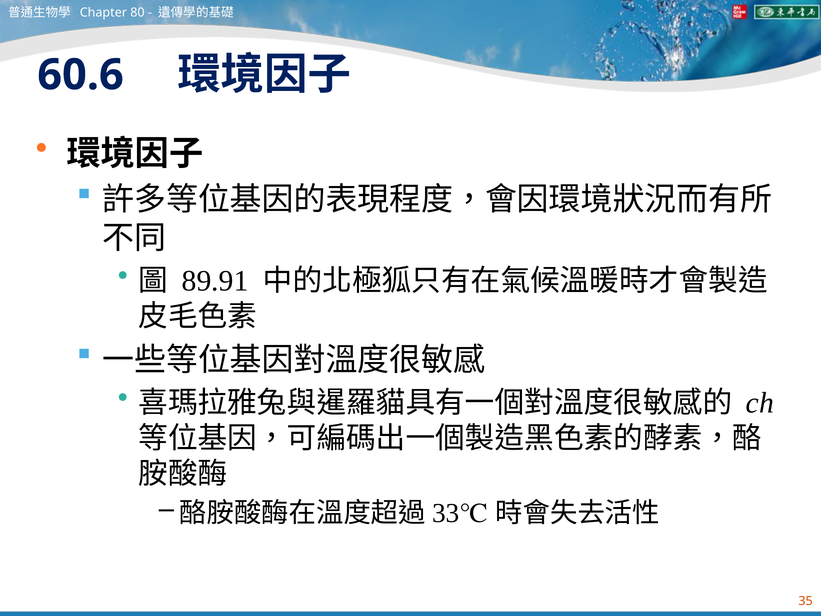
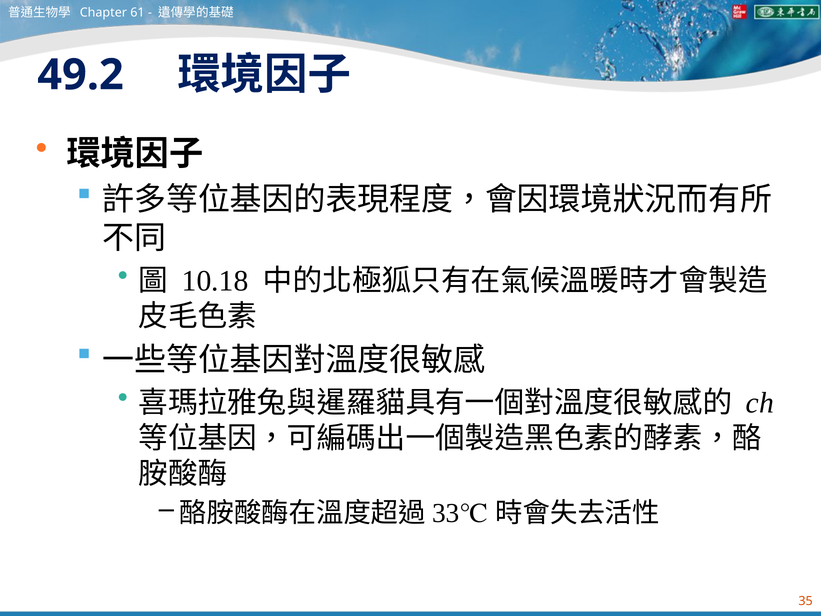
80: 80 -> 61
60.6: 60.6 -> 49.2
89.91: 89.91 -> 10.18
